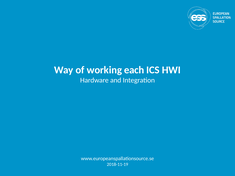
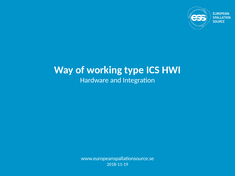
each: each -> type
